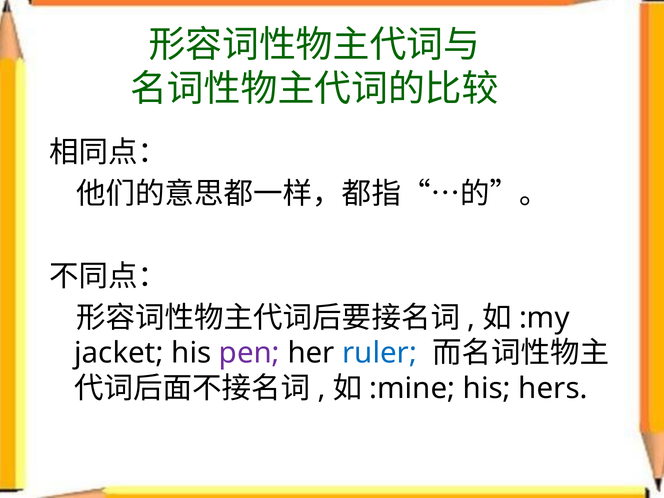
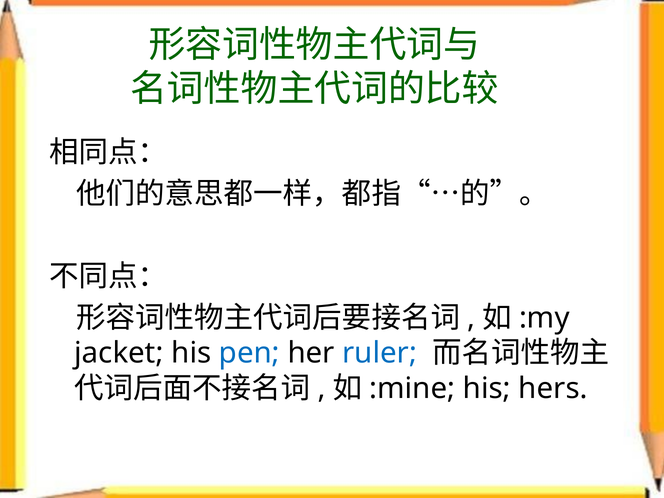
pen colour: purple -> blue
